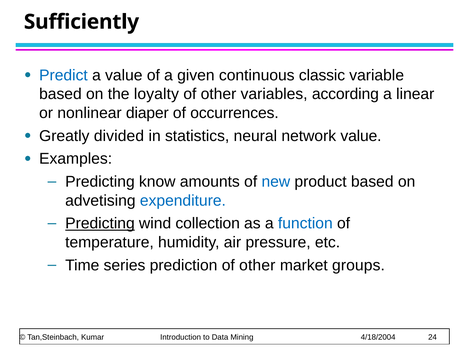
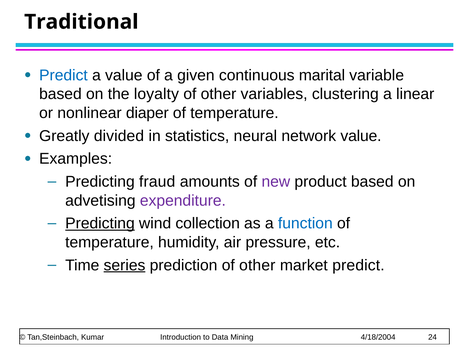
Sufficiently: Sufficiently -> Traditional
classic: classic -> marital
according: according -> clustering
occurrences at (234, 113): occurrences -> temperature
know: know -> fraud
new colour: blue -> purple
expenditure colour: blue -> purple
series underline: none -> present
market groups: groups -> predict
